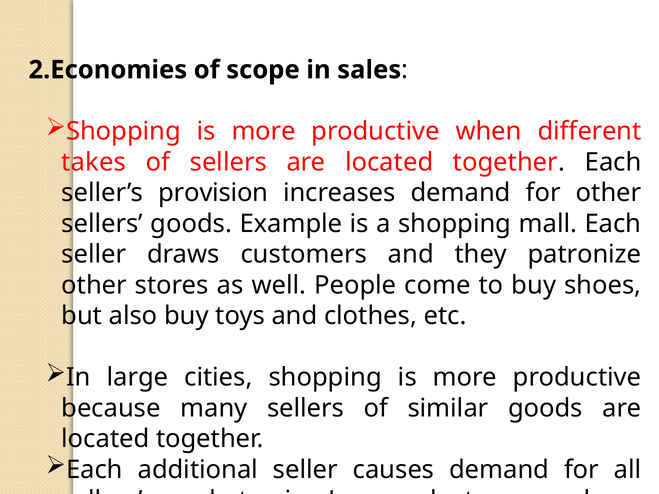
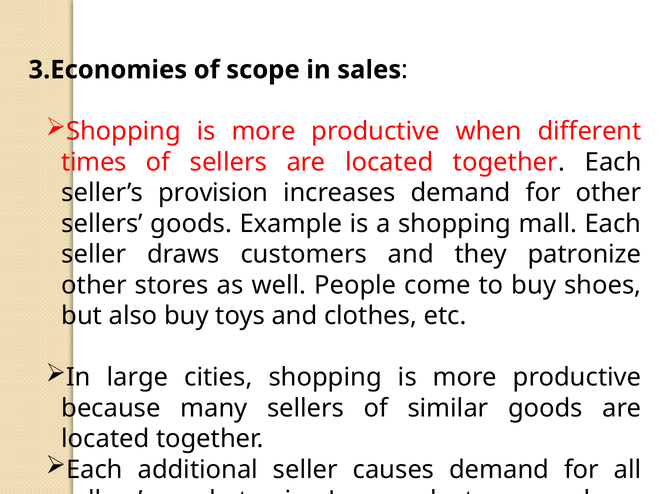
2.Economies: 2.Economies -> 3.Economies
takes: takes -> times
